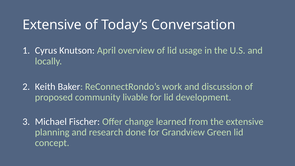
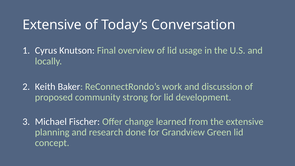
April: April -> Final
livable: livable -> strong
